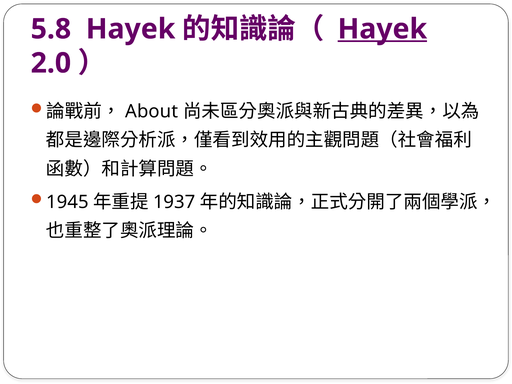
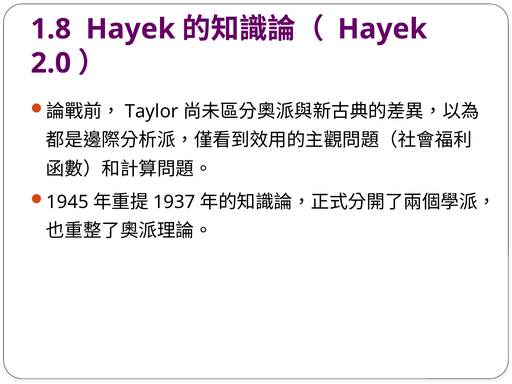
5.8: 5.8 -> 1.8
Hayek at (382, 29) underline: present -> none
About: About -> Taylor
